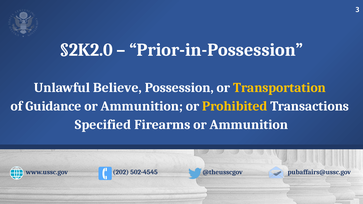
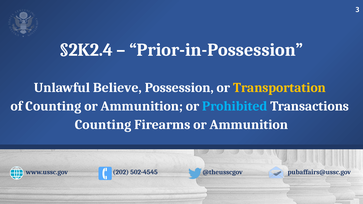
§2K2.0: §2K2.0 -> §2K2.4
of Guidance: Guidance -> Counting
Prohibited colour: yellow -> light blue
Specified at (103, 125): Specified -> Counting
